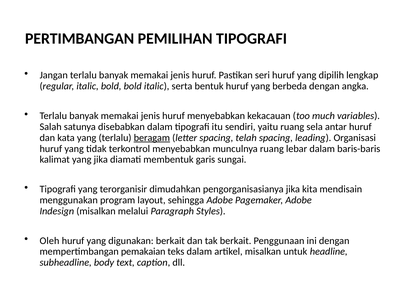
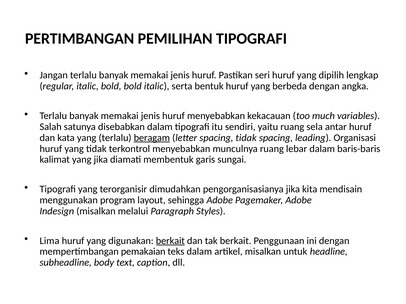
spacing telah: telah -> tidak
Oleh: Oleh -> Lima
berkait at (170, 241) underline: none -> present
